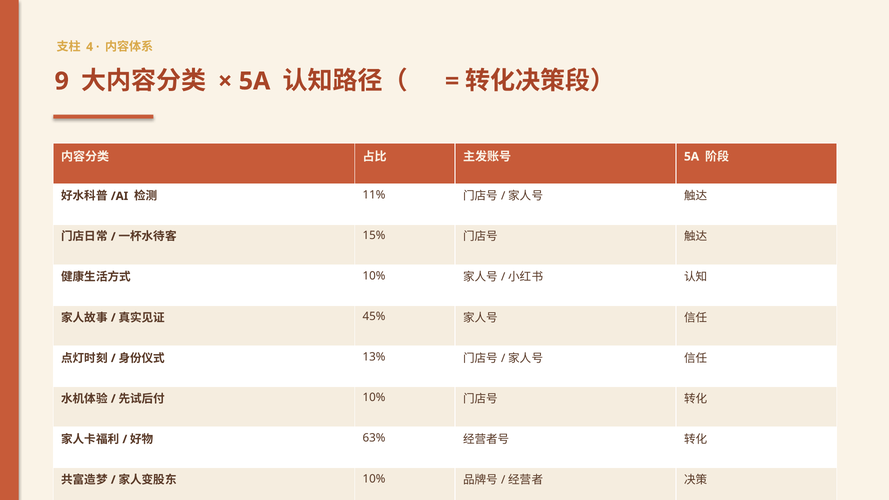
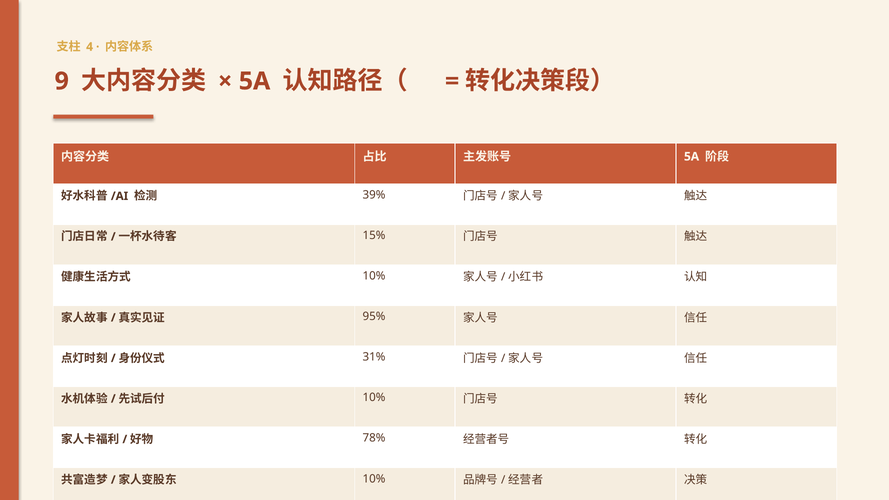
11%: 11% -> 39%
45%: 45% -> 95%
13%: 13% -> 31%
63%: 63% -> 78%
